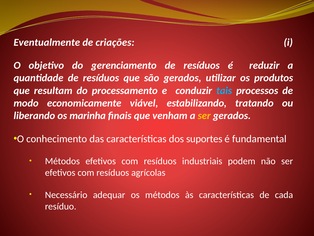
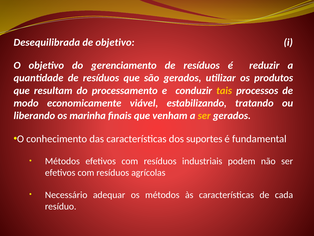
Eventualmente: Eventualmente -> Desequilibrada
de criações: criações -> objetivo
tais colour: light blue -> yellow
